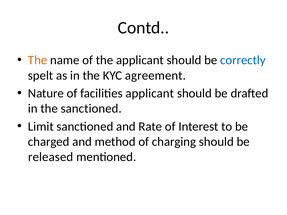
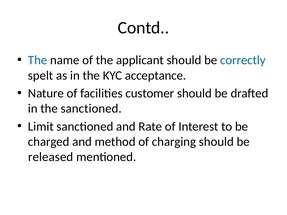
The at (38, 60) colour: orange -> blue
agreement: agreement -> acceptance
facilities applicant: applicant -> customer
